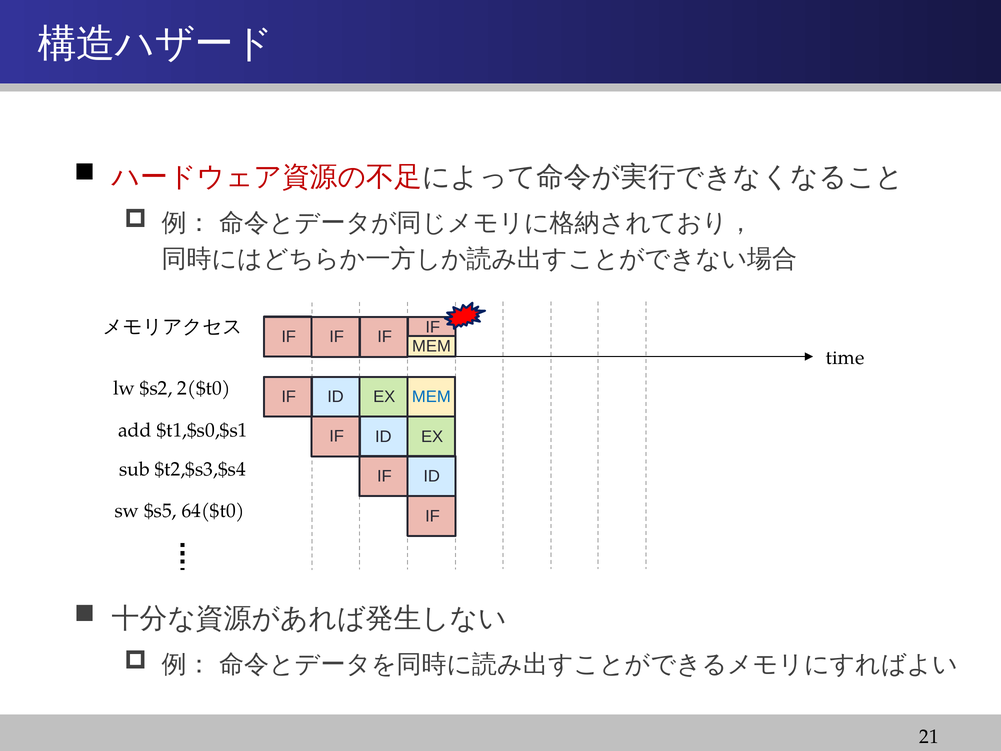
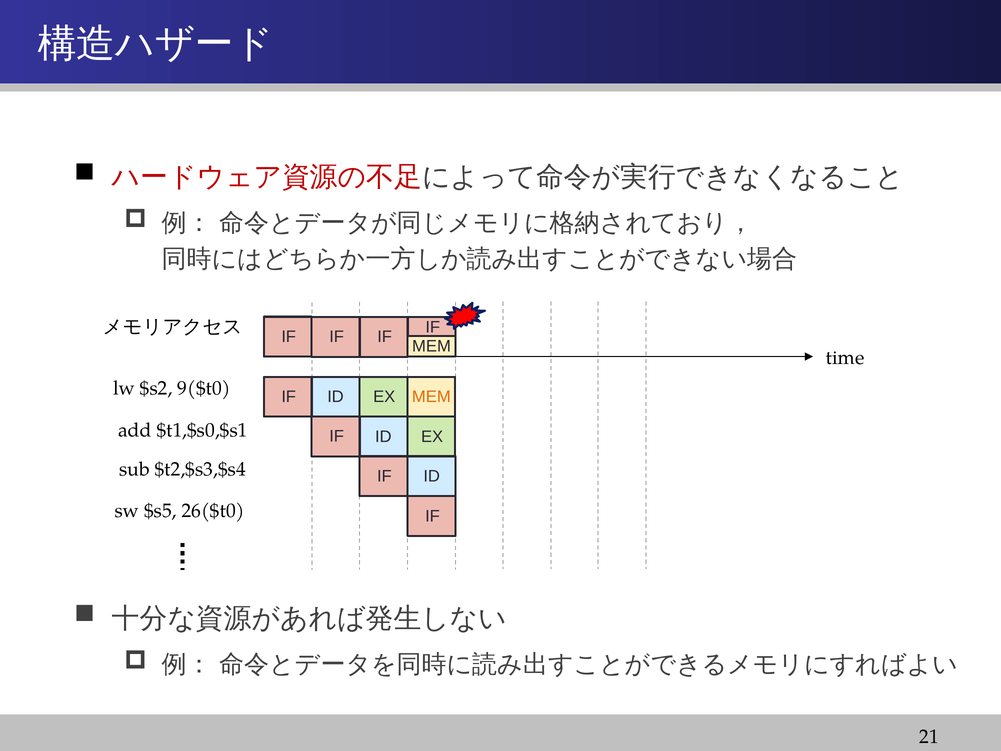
2($t0: 2($t0 -> 9($t0
MEM at (431, 397) colour: blue -> orange
64($t0: 64($t0 -> 26($t0
